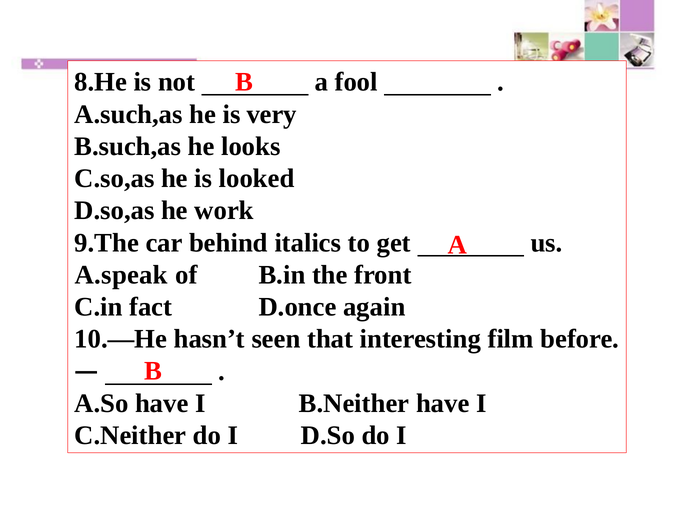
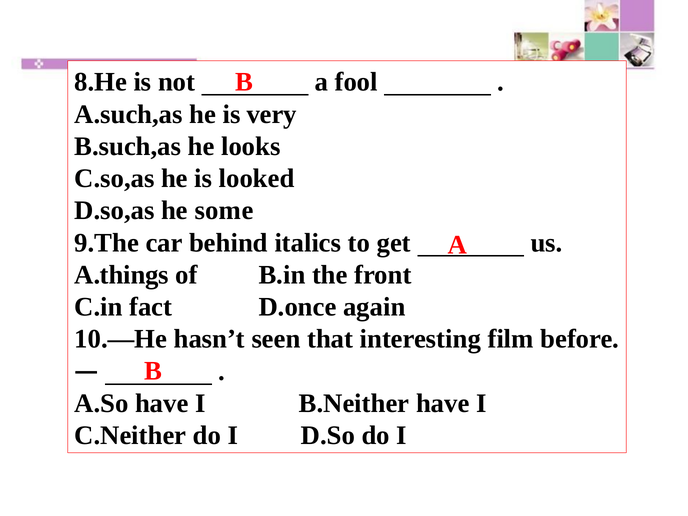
work: work -> some
A.speak: A.speak -> A.things
